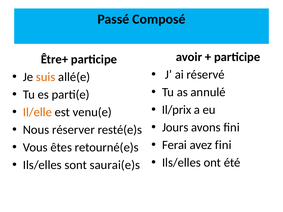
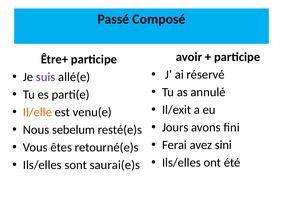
suis colour: orange -> purple
Il/prix: Il/prix -> Il/exit
réserver: réserver -> sebelum
avez fini: fini -> sini
